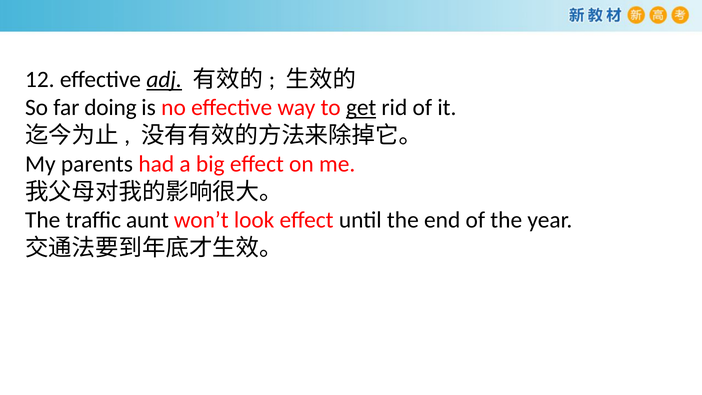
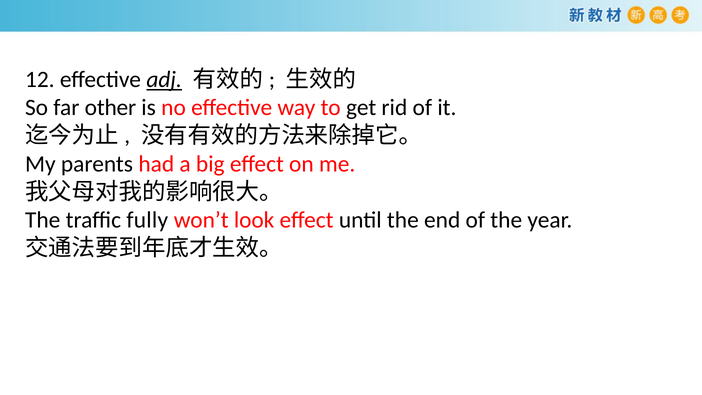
doing: doing -> other
get underline: present -> none
aunt: aunt -> fully
